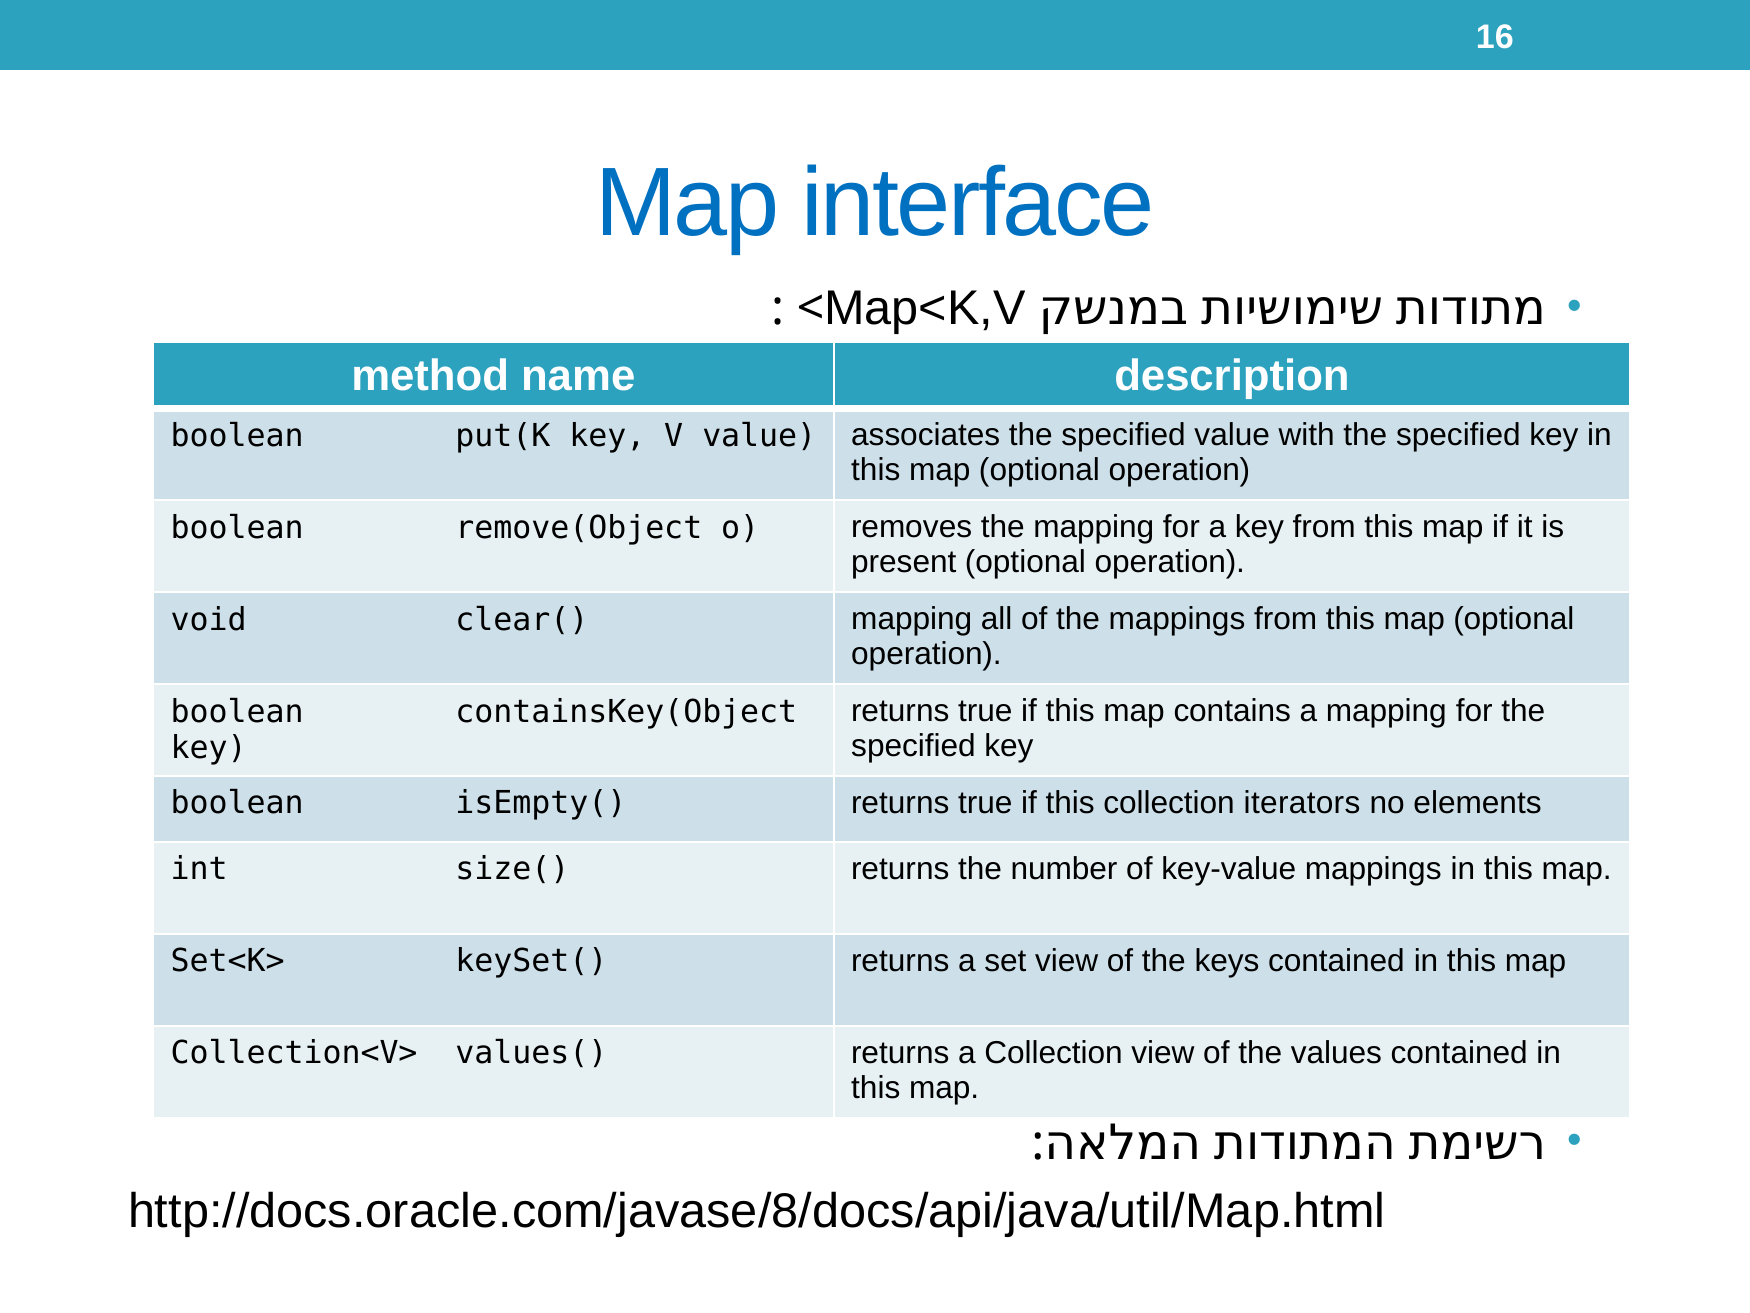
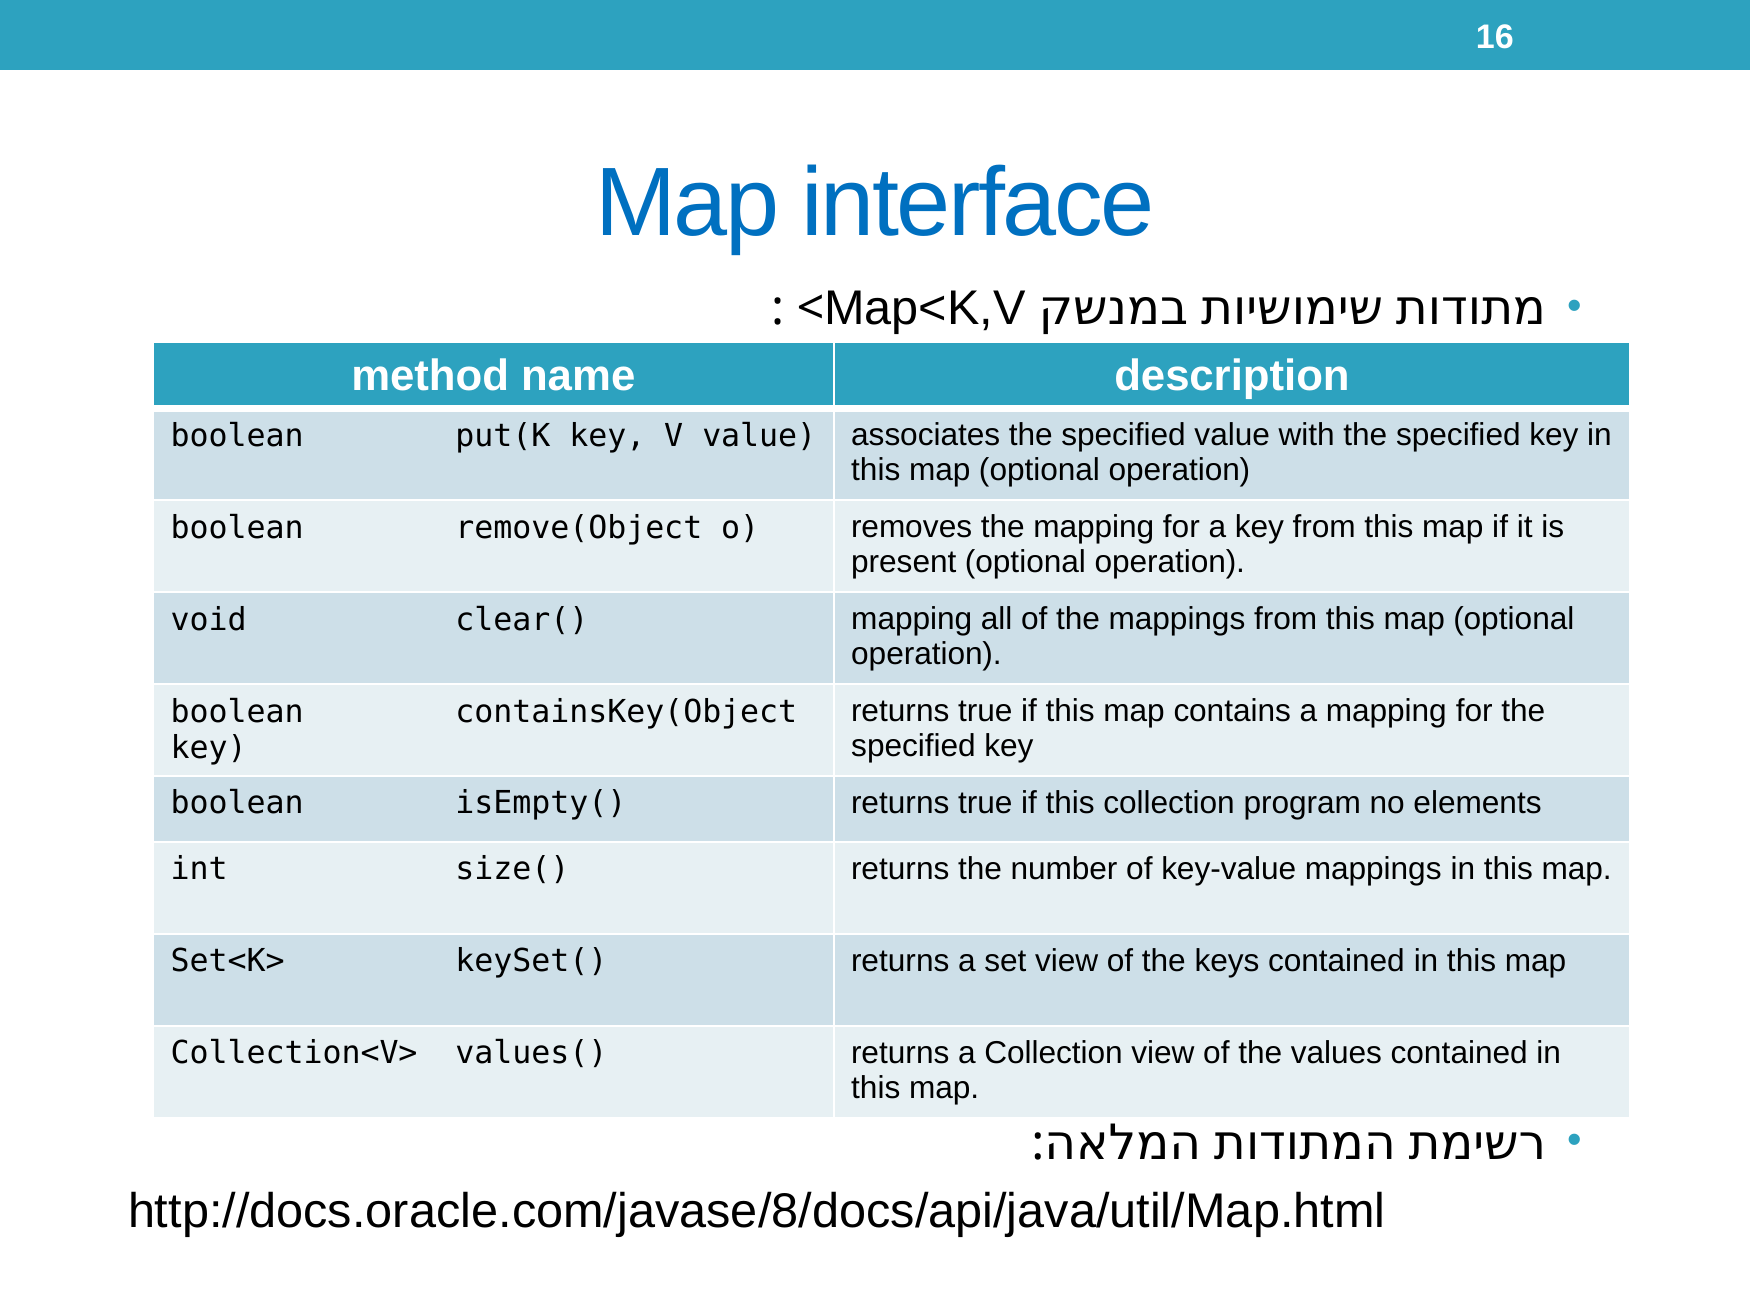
iterators: iterators -> program
